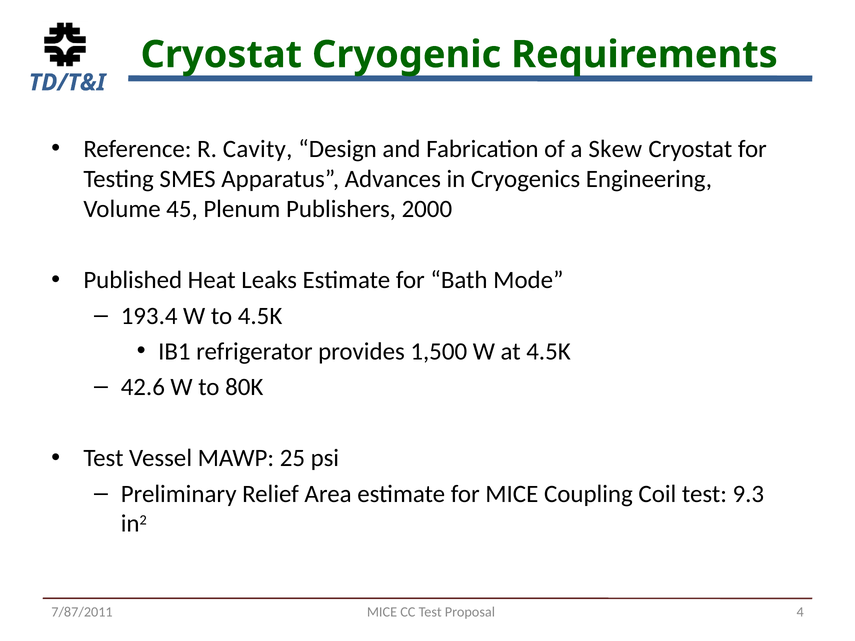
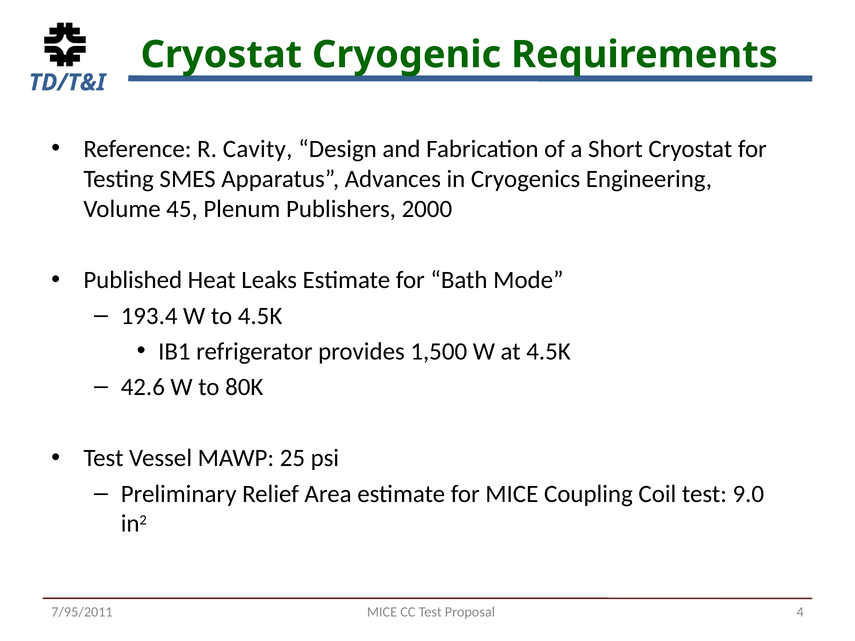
Skew: Skew -> Short
9.3: 9.3 -> 9.0
7/87/2011: 7/87/2011 -> 7/95/2011
